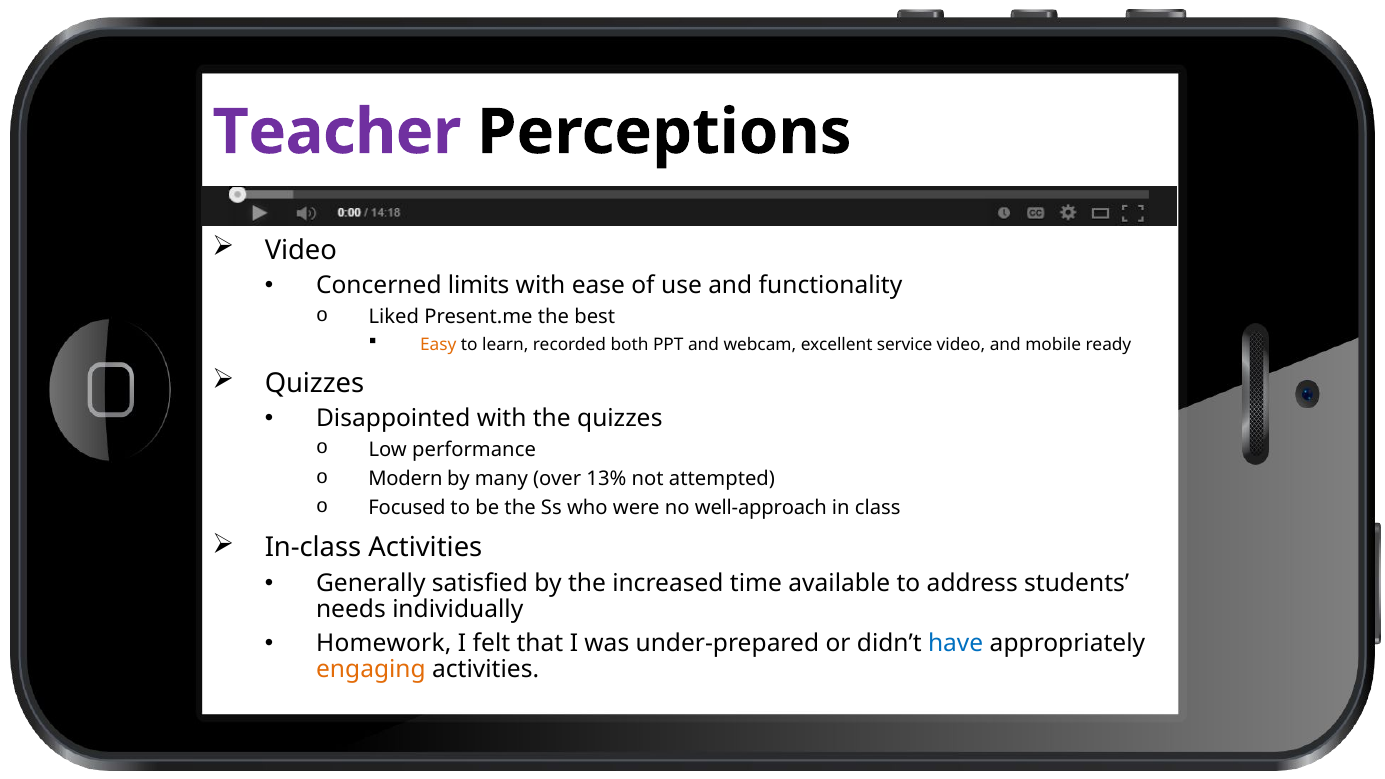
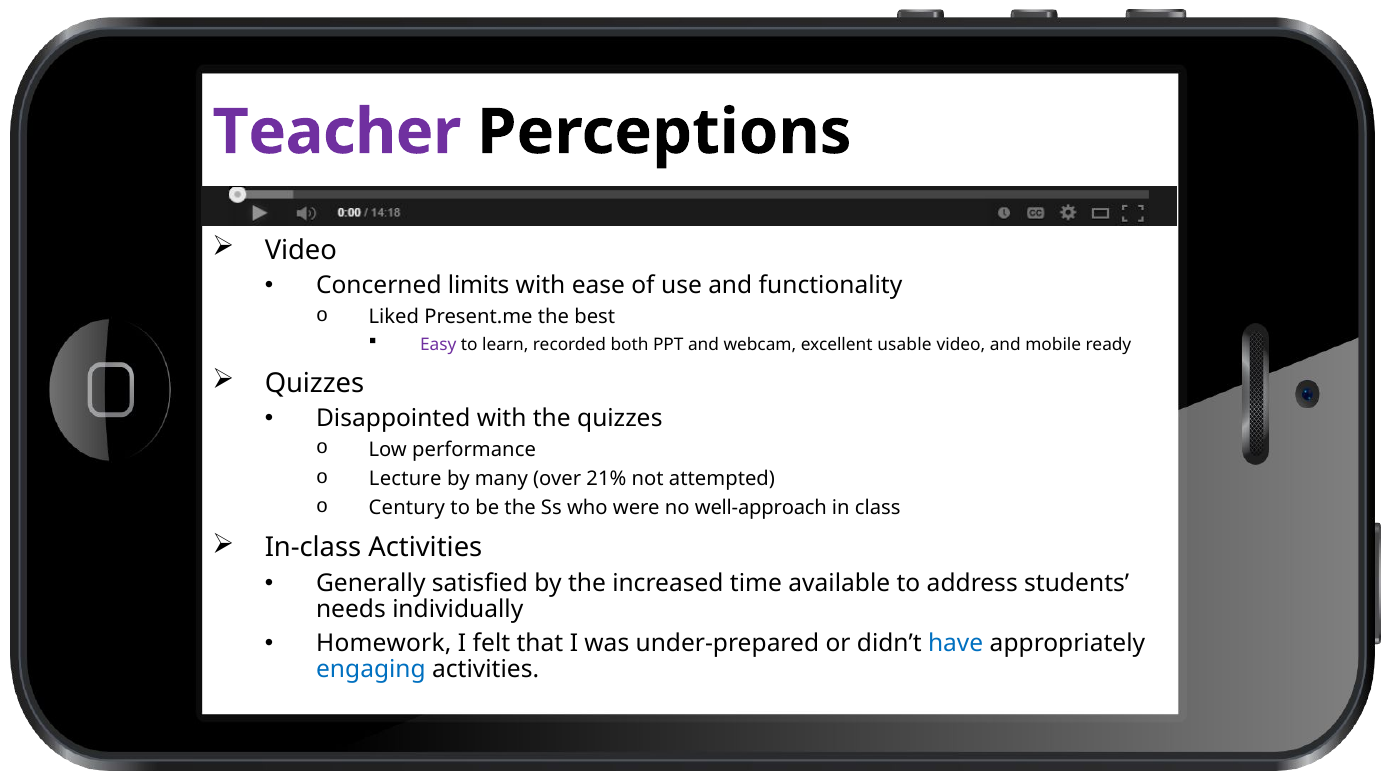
Easy colour: orange -> purple
service: service -> usable
Modern: Modern -> Lecture
13%: 13% -> 21%
Focused: Focused -> Century
engaging colour: orange -> blue
